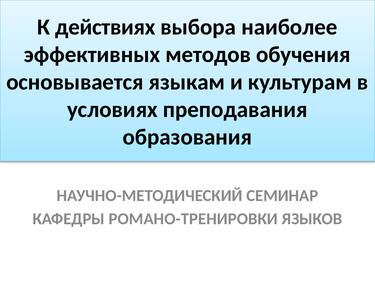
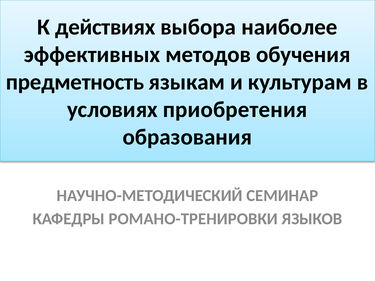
основывается: основывается -> предметность
преподавания: преподавания -> приобретения
